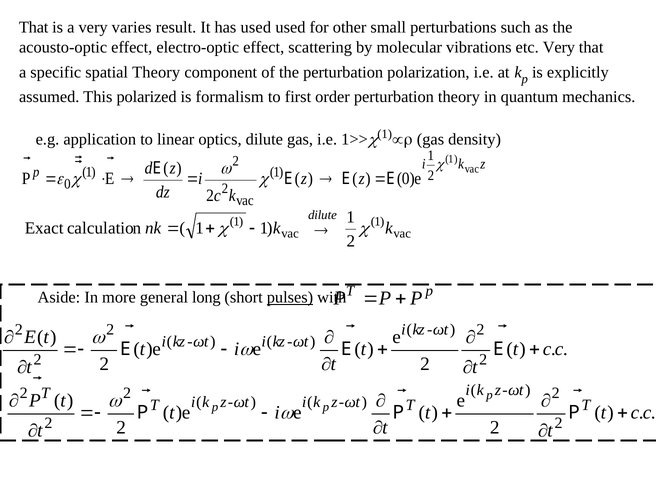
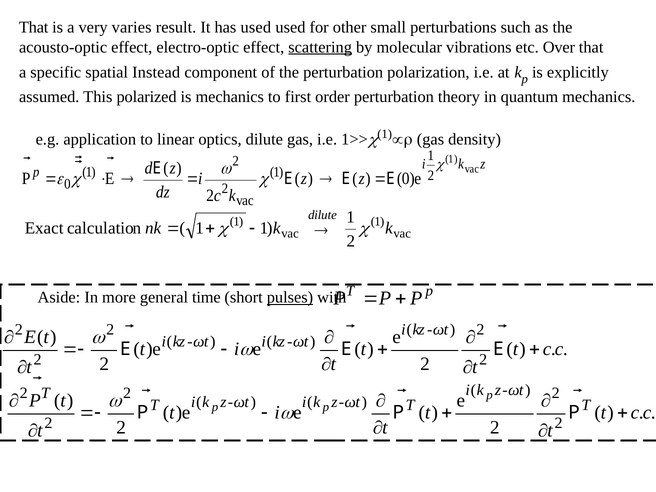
scattering underline: none -> present
etc Very: Very -> Over
spatial Theory: Theory -> Instead
is formalism: formalism -> mechanics
long: long -> time
